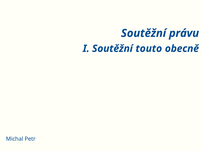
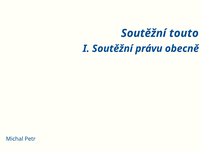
právu: právu -> touto
touto: touto -> právu
